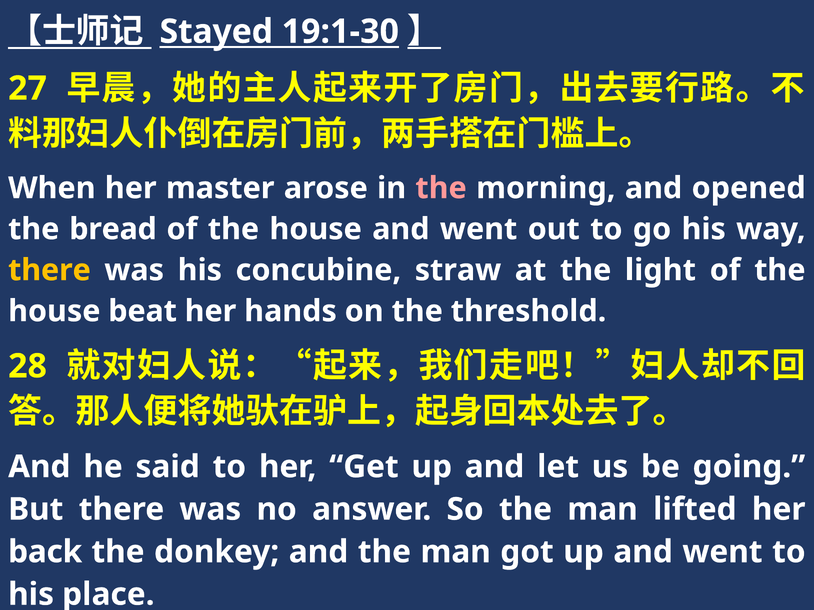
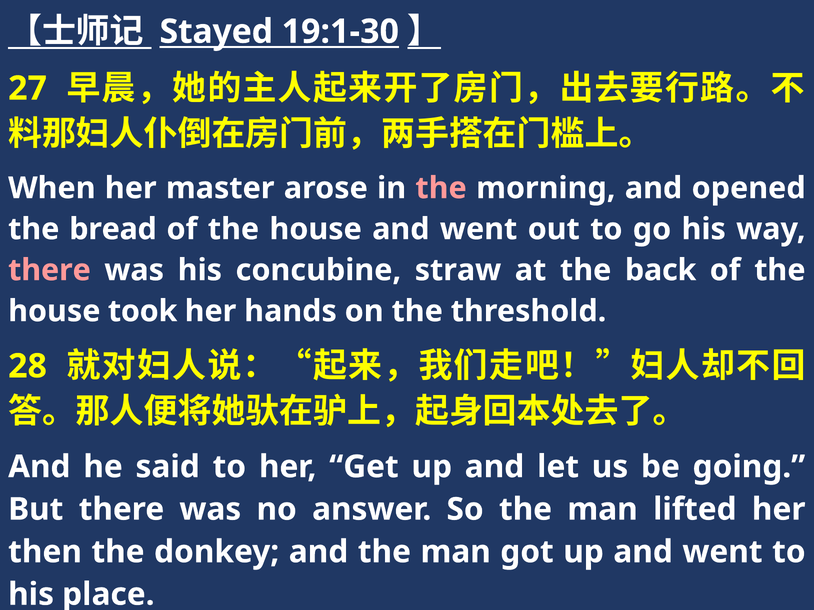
there at (49, 270) colour: yellow -> pink
light: light -> back
beat: beat -> took
back: back -> then
